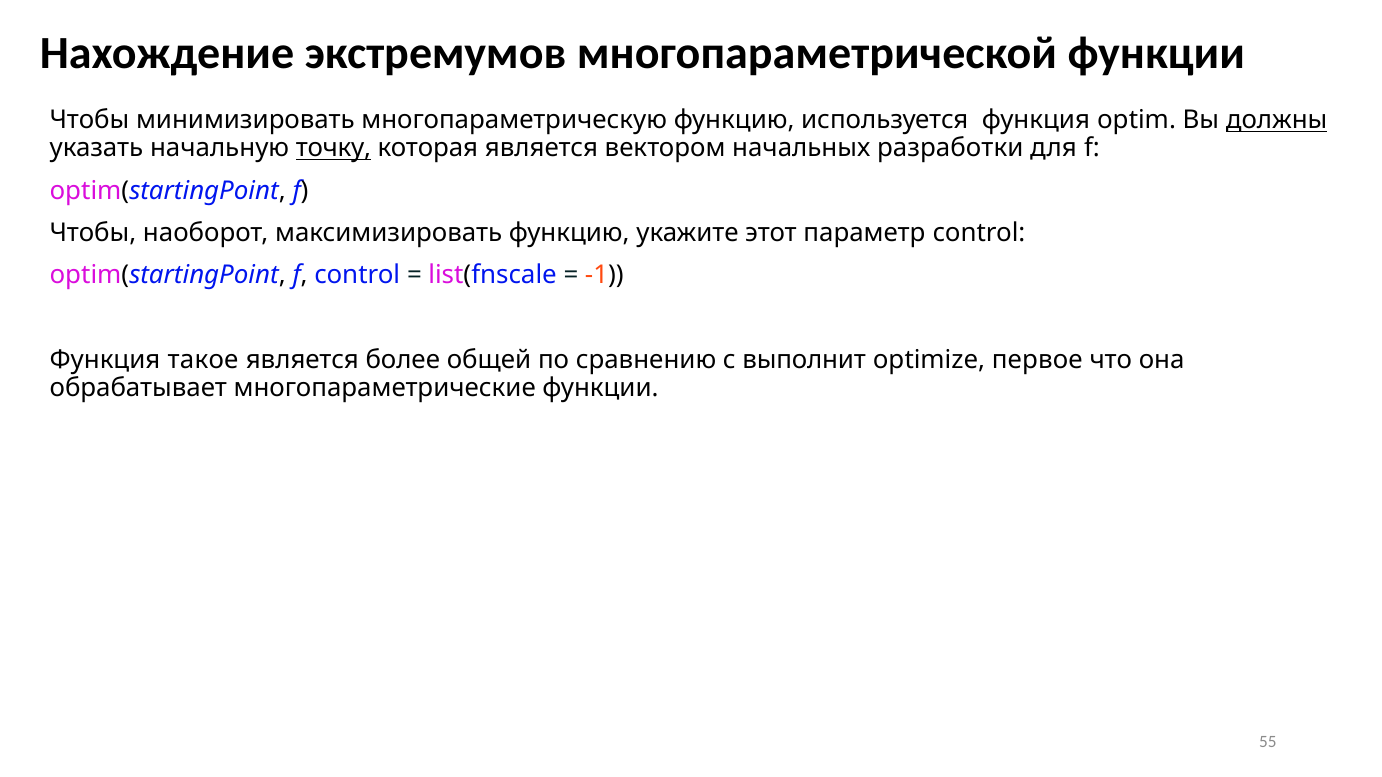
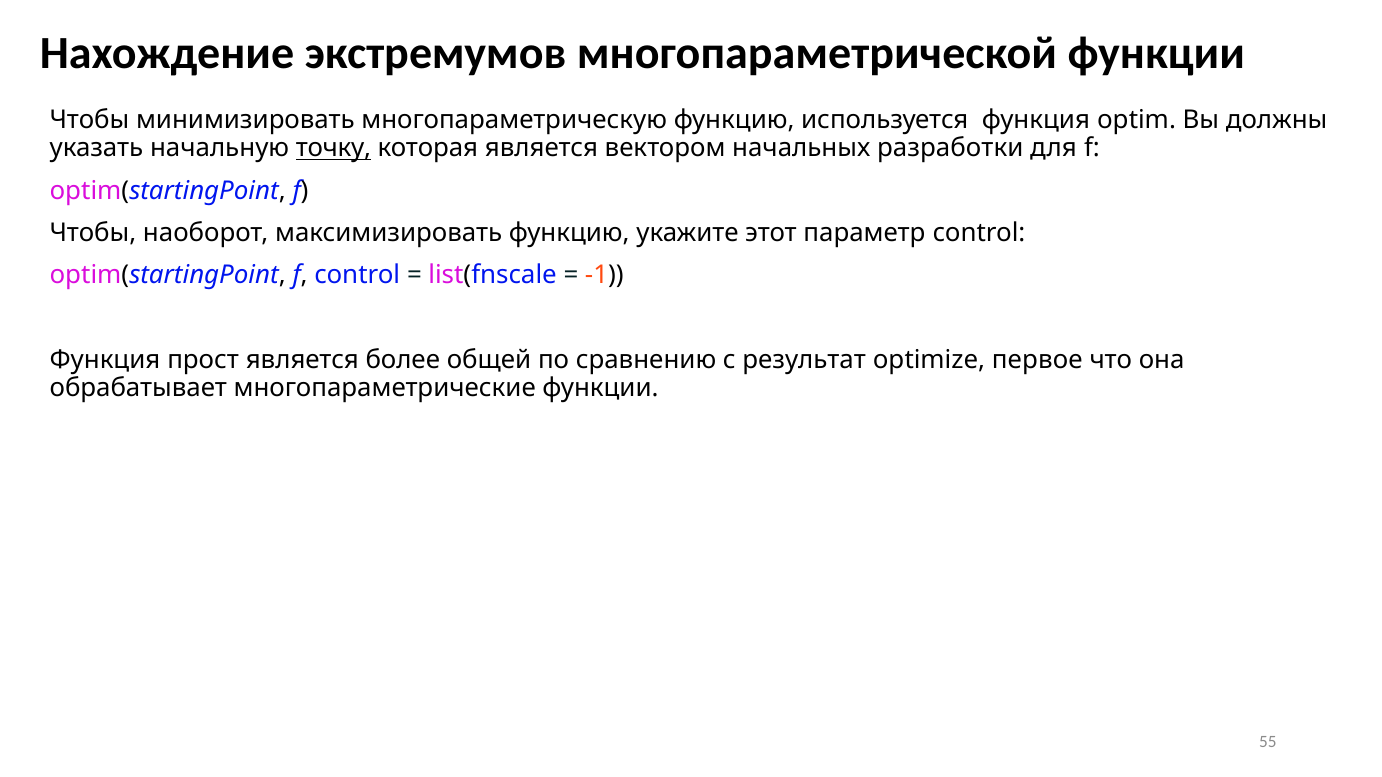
должны underline: present -> none
такое: такое -> прост
выполнит: выполнит -> результат
